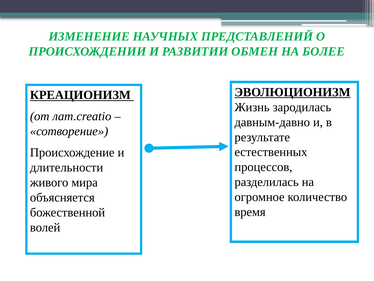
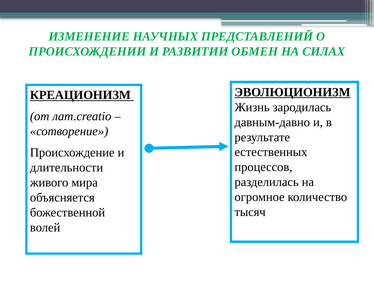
БОЛЕЕ: БОЛЕЕ -> СИЛАХ
время: время -> тысяч
